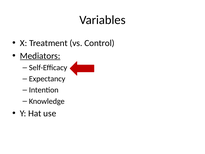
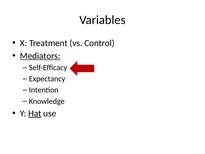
Hat underline: none -> present
